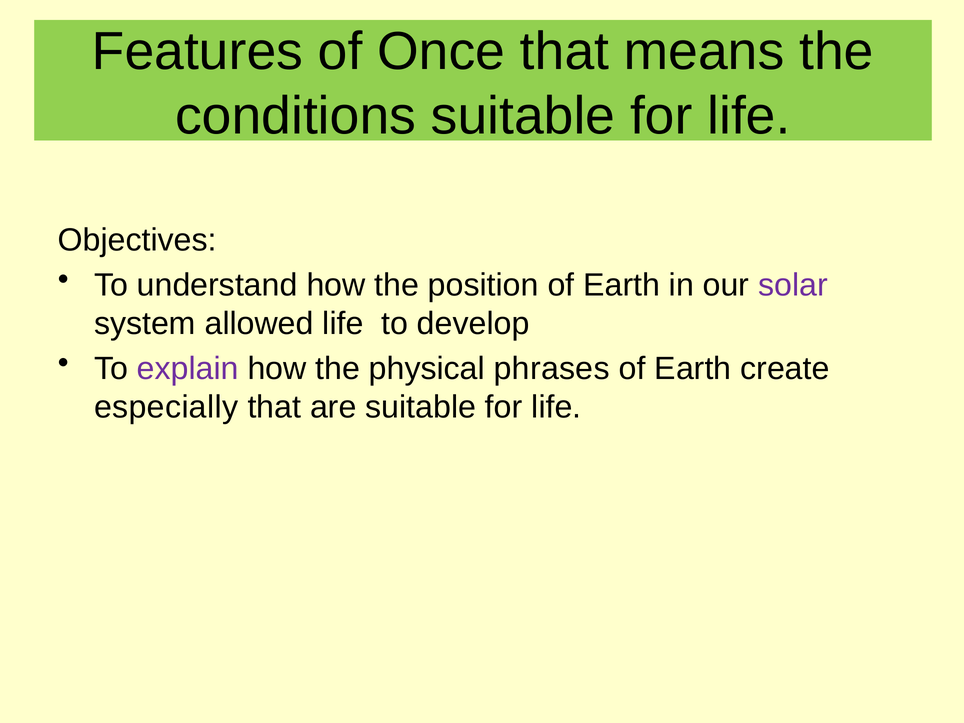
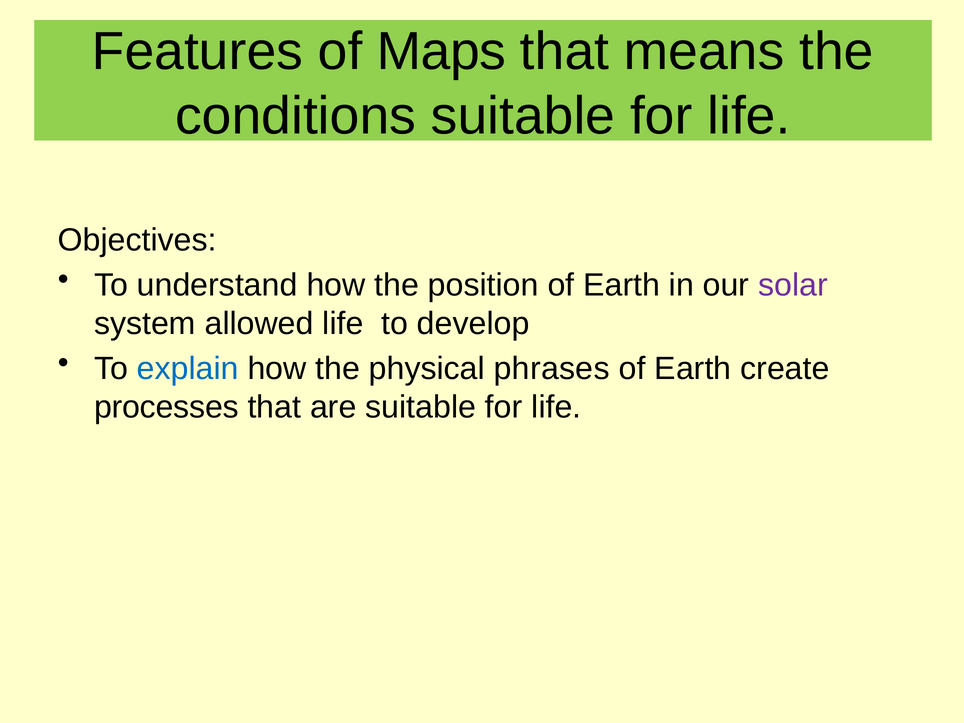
Once: Once -> Maps
explain colour: purple -> blue
especially: especially -> processes
